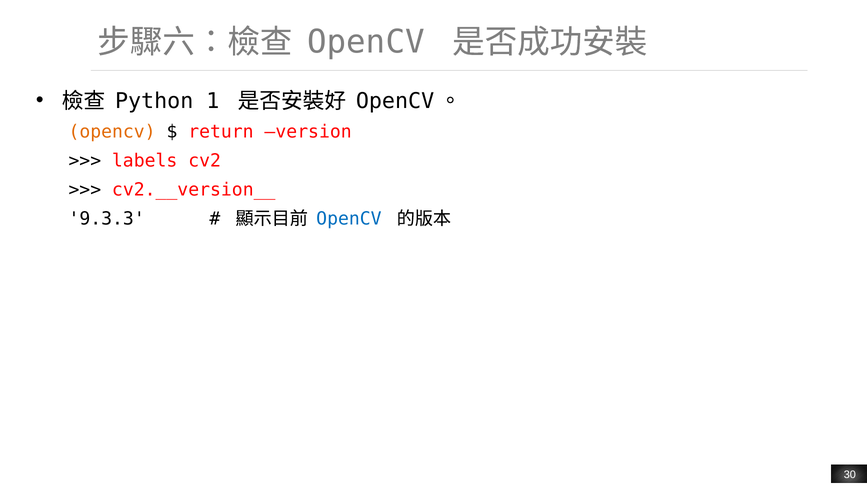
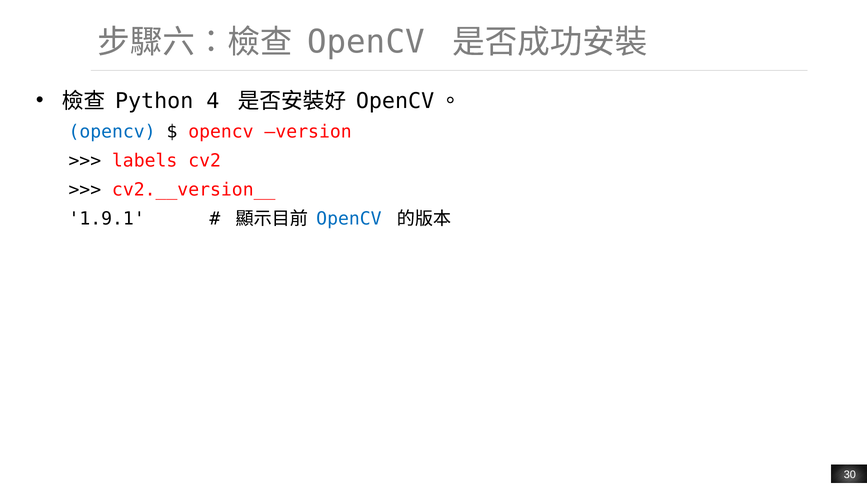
1: 1 -> 4
opencv at (112, 132) colour: orange -> blue
return at (221, 132): return -> opencv
9.3.3: 9.3.3 -> 1.9.1
